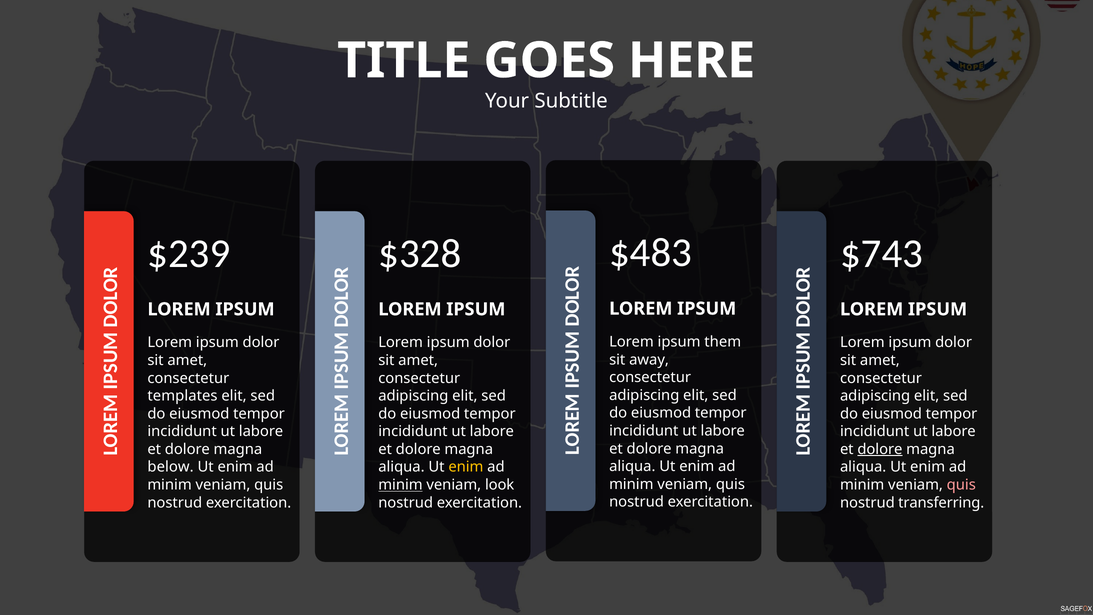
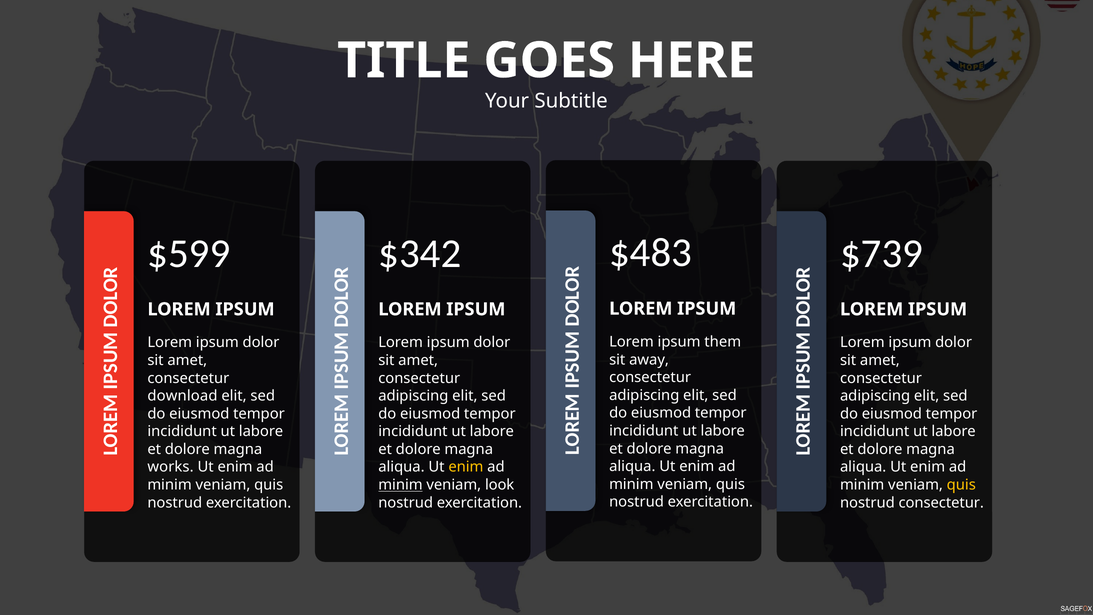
$239: $239 -> $599
$328: $328 -> $342
$743: $743 -> $739
templates: templates -> download
dolore at (880, 449) underline: present -> none
below: below -> works
quis at (961, 485) colour: pink -> yellow
nostrud transferring: transferring -> consectetur
